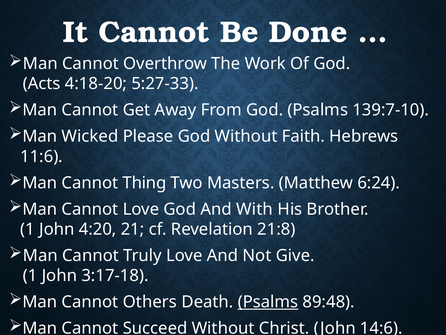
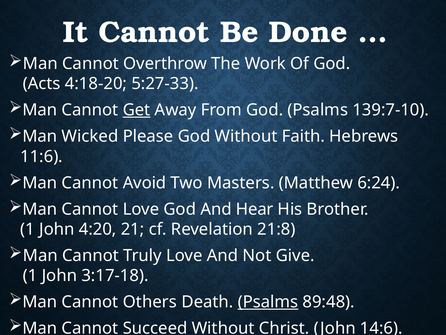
Get underline: none -> present
Thing: Thing -> Avoid
With: With -> Hear
